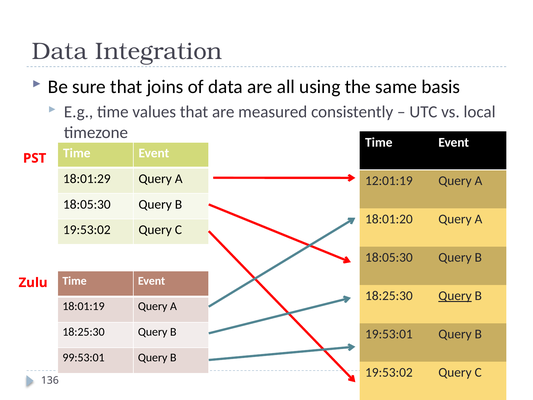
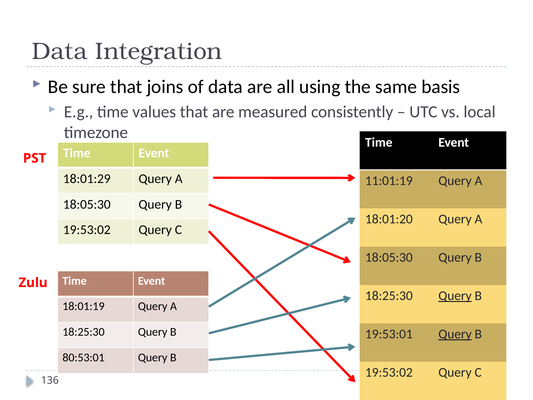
12:01:19: 12:01:19 -> 11:01:19
Query at (455, 334) underline: none -> present
99:53:01: 99:53:01 -> 80:53:01
